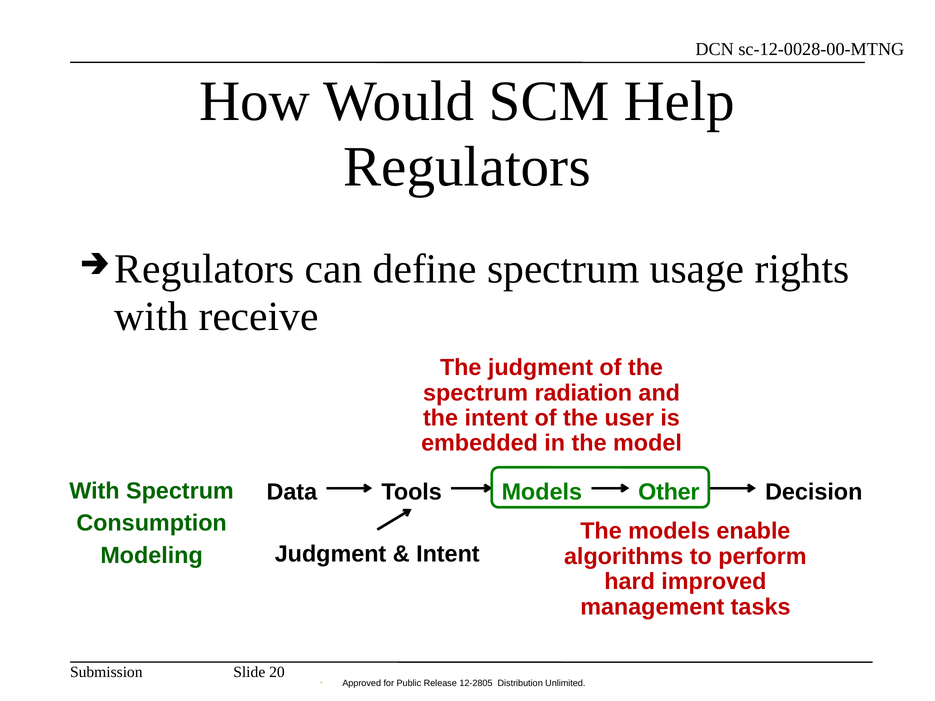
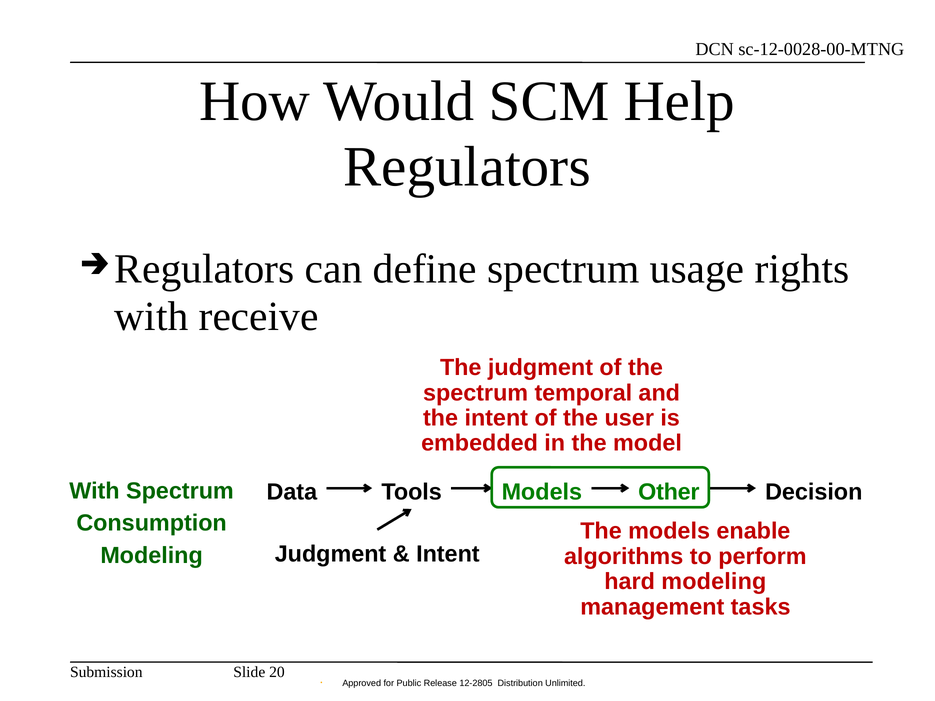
radiation: radiation -> temporal
hard improved: improved -> modeling
